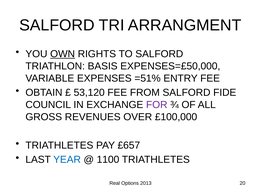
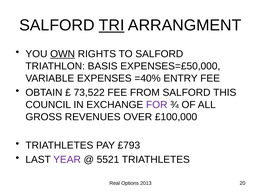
TRI underline: none -> present
=51%: =51% -> =40%
53,120: 53,120 -> 73,522
FIDE: FIDE -> THIS
£657: £657 -> £793
YEAR colour: blue -> purple
1100: 1100 -> 5521
